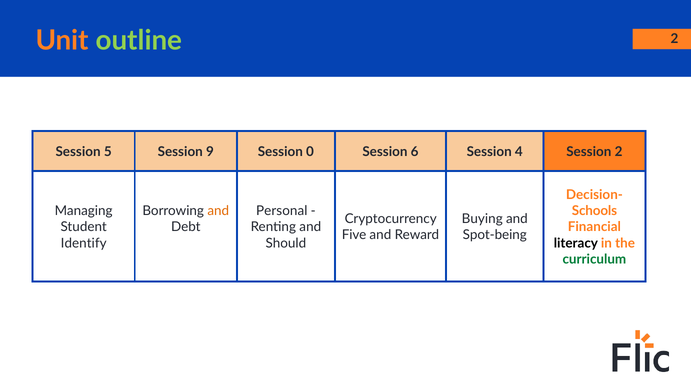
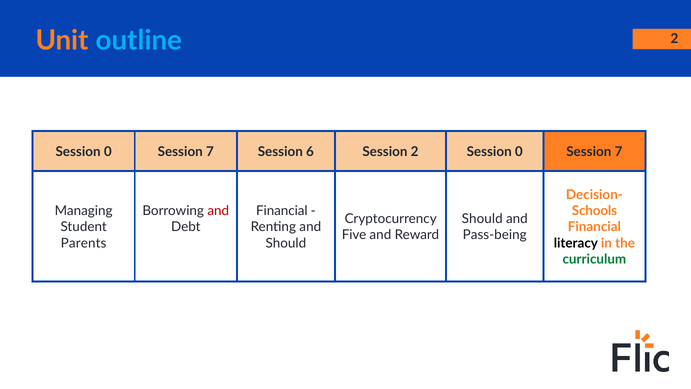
outline colour: light green -> light blue
5 at (108, 152): 5 -> 0
9 at (210, 152): 9 -> 7
0: 0 -> 6
Session 6: 6 -> 2
4 at (519, 152): 4 -> 0
2 at (619, 152): 2 -> 7
and at (218, 211) colour: orange -> red
Personal at (282, 211): Personal -> Financial
Buying at (482, 219): Buying -> Should
Spot-being: Spot-being -> Pass-being
Identify: Identify -> Parents
